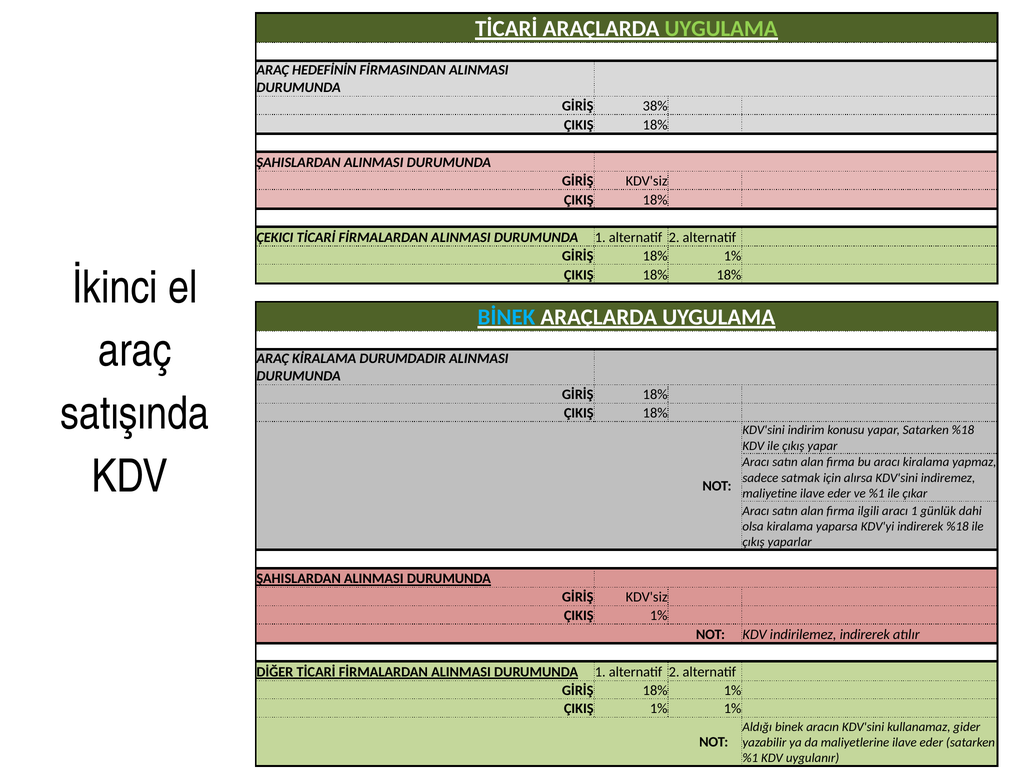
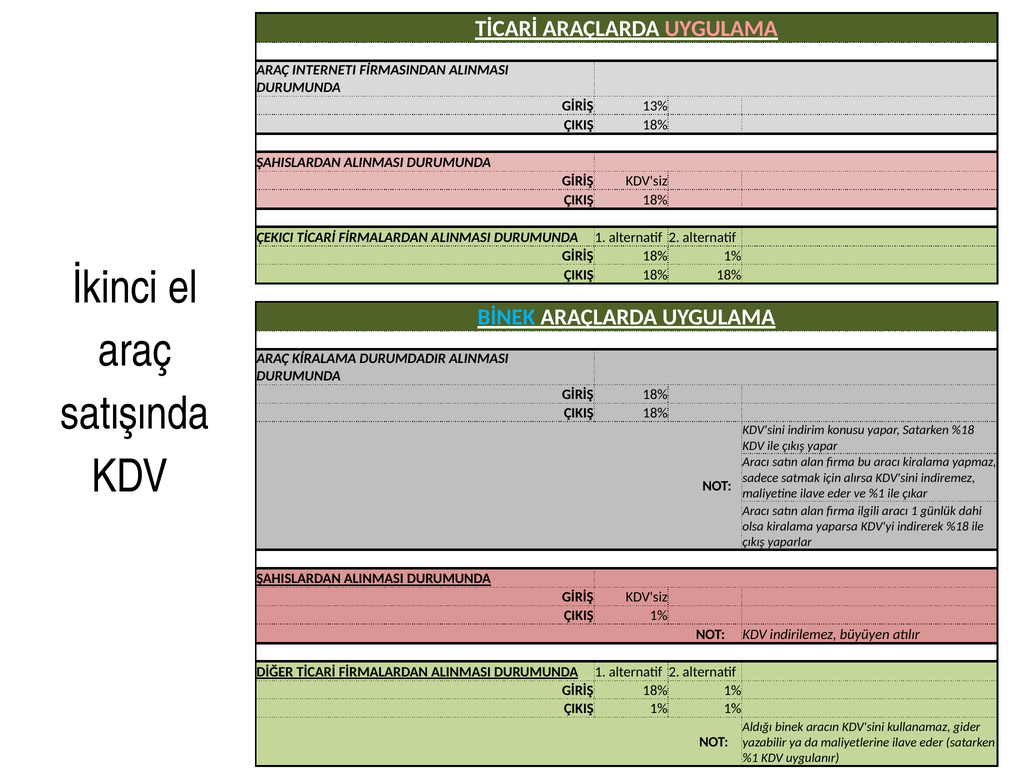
UYGULAMA at (721, 29) colour: light green -> pink
HEDEFİNİN: HEDEFİNİN -> INTERNETI
38%: 38% -> 13%
indirilemez indirerek: indirerek -> büyüyen
